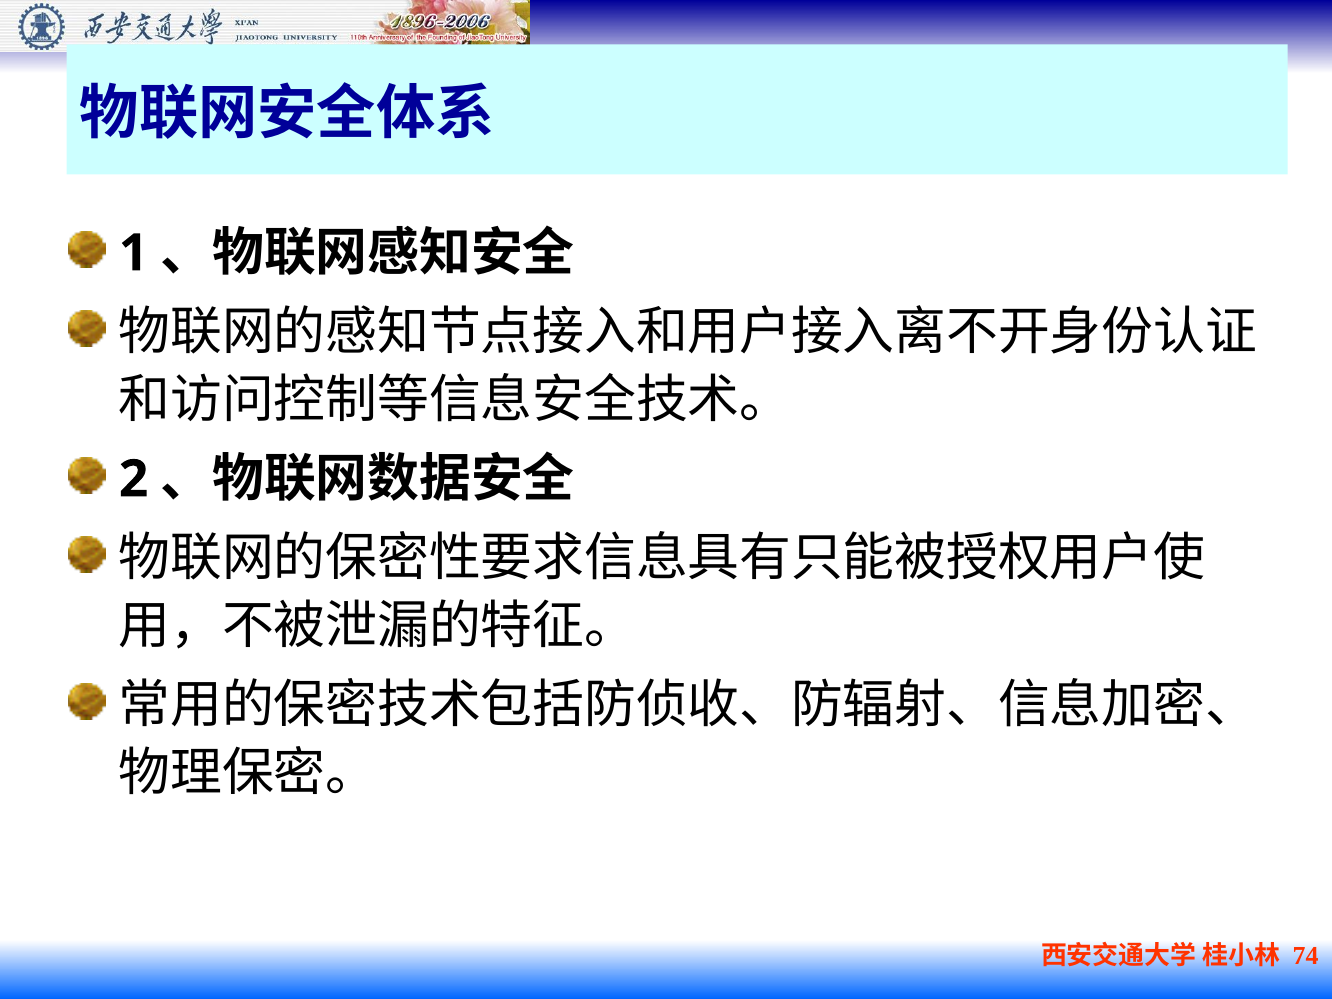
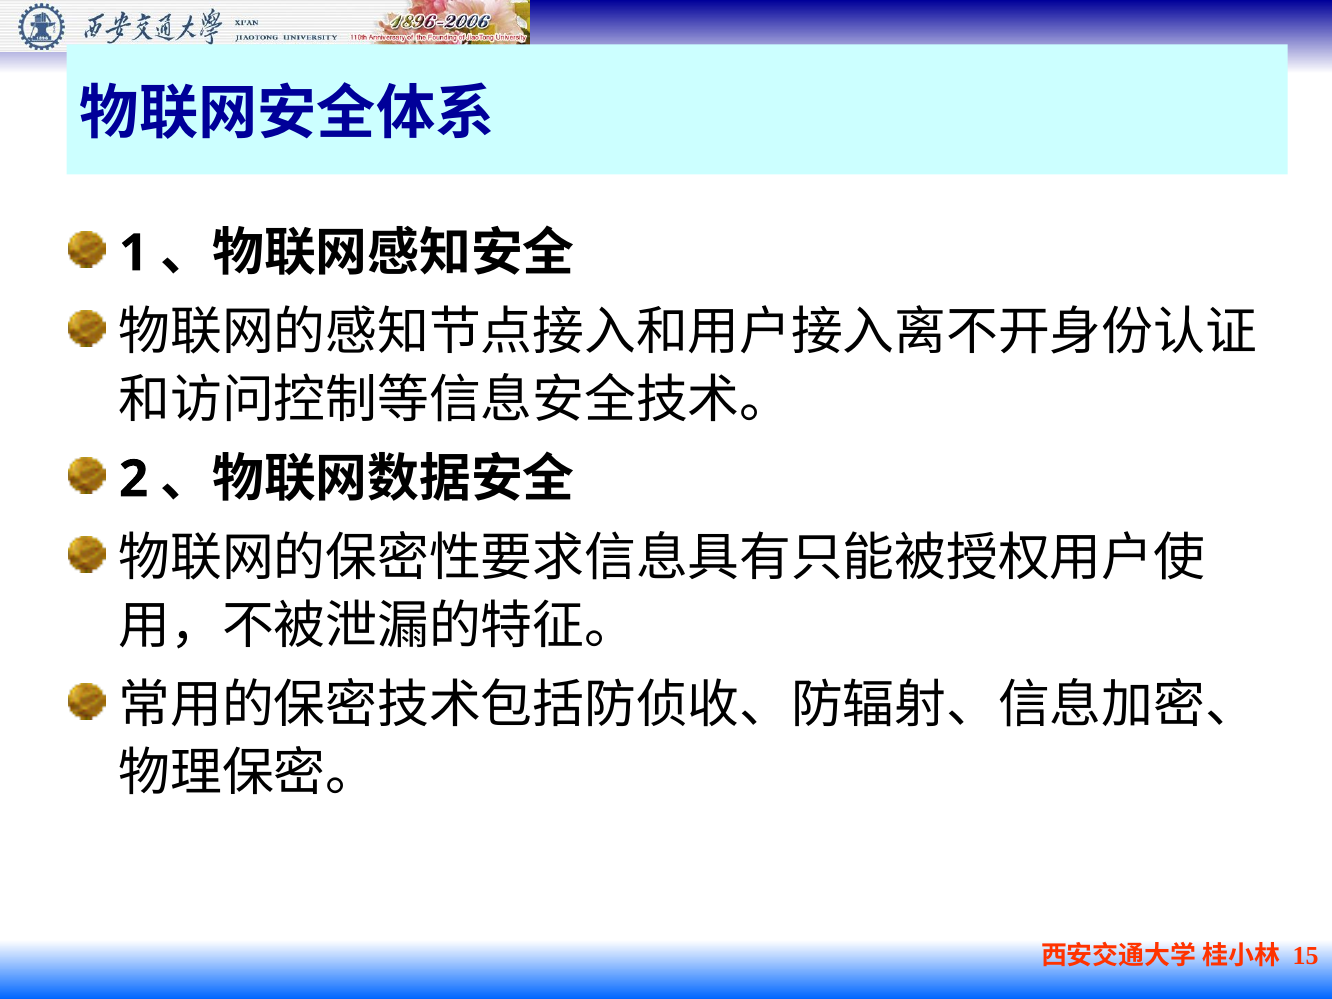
74: 74 -> 15
